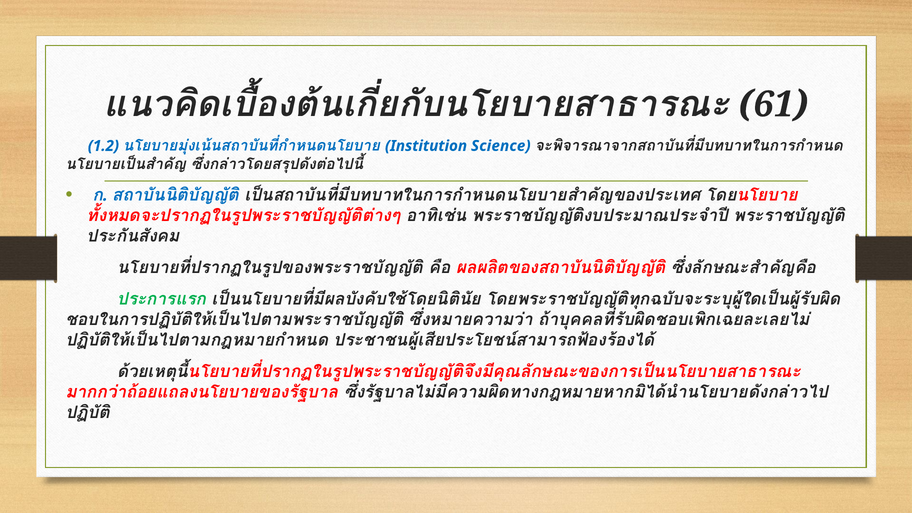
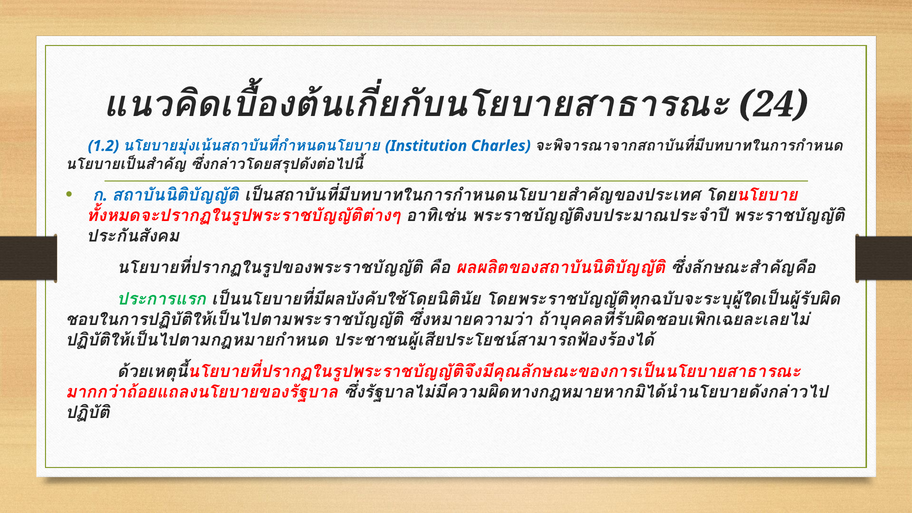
61: 61 -> 24
Science: Science -> Charles
